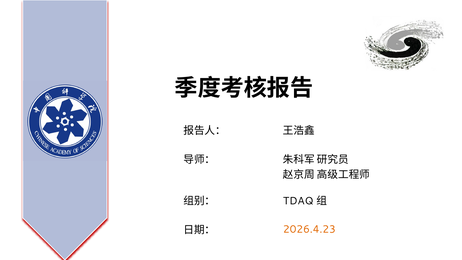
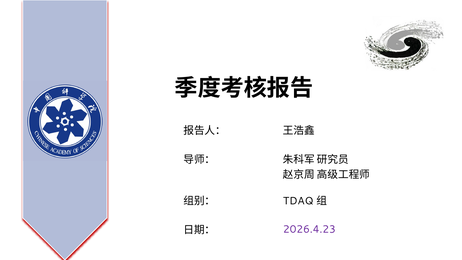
2026.4.23 colour: orange -> purple
